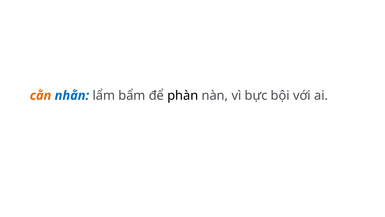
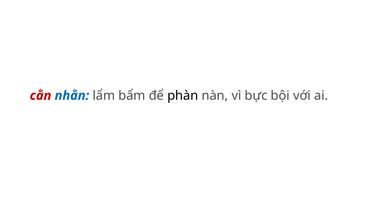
cằn colour: orange -> red
